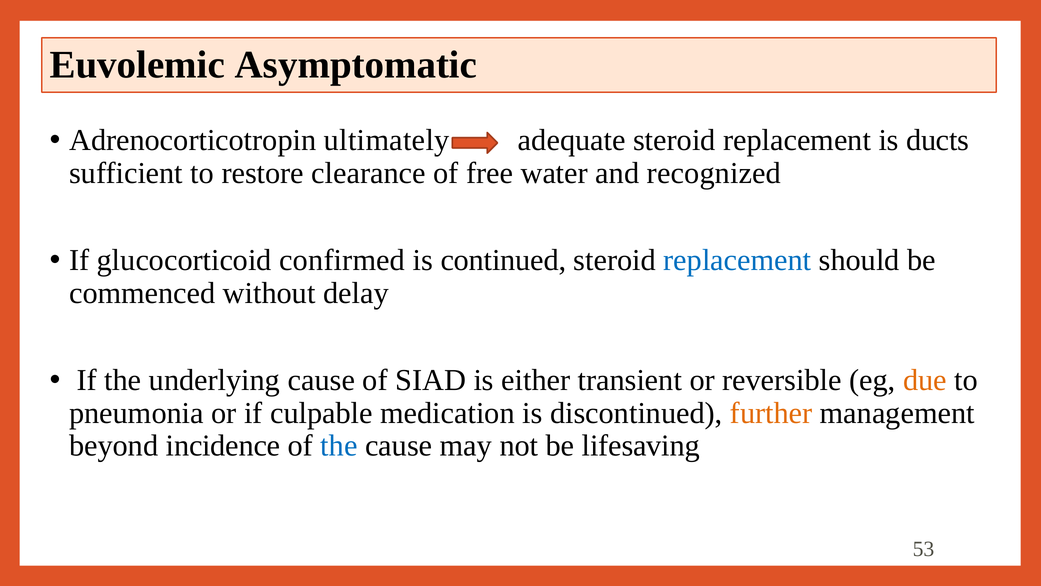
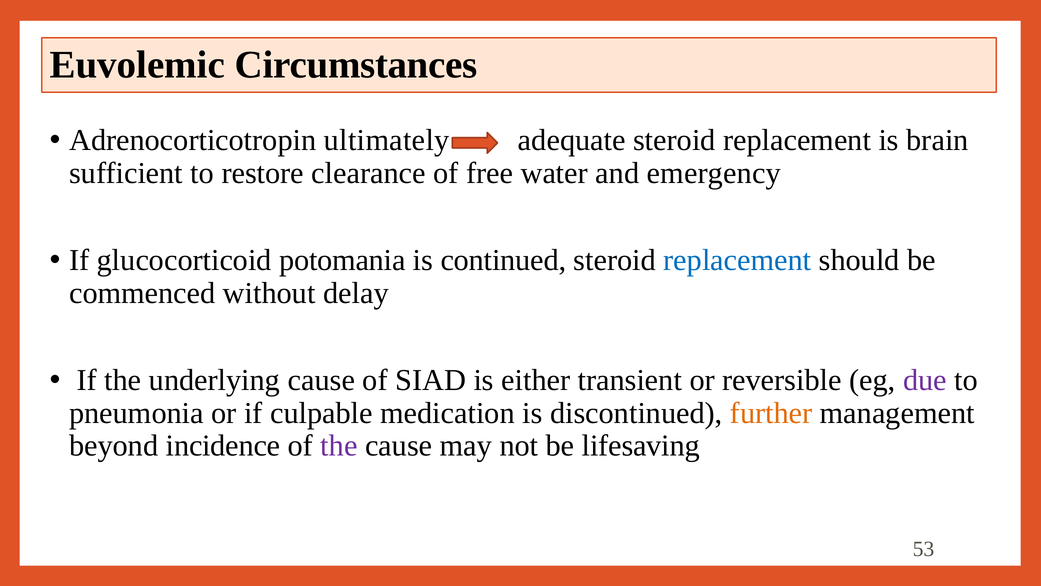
Asymptomatic: Asymptomatic -> Circumstances
ducts: ducts -> brain
recognized: recognized -> emergency
confirmed: confirmed -> potomania
due colour: orange -> purple
the at (339, 445) colour: blue -> purple
